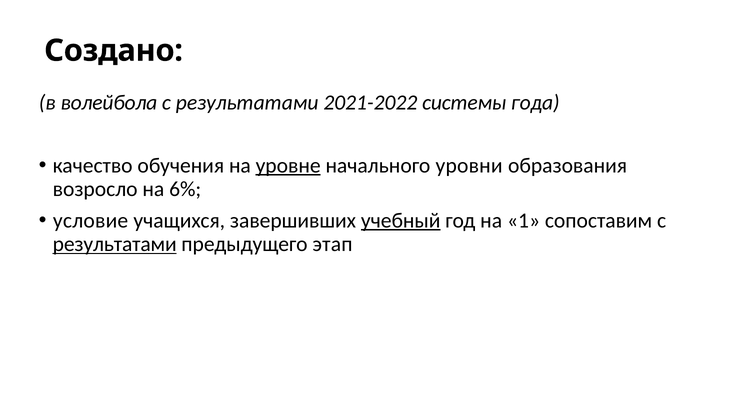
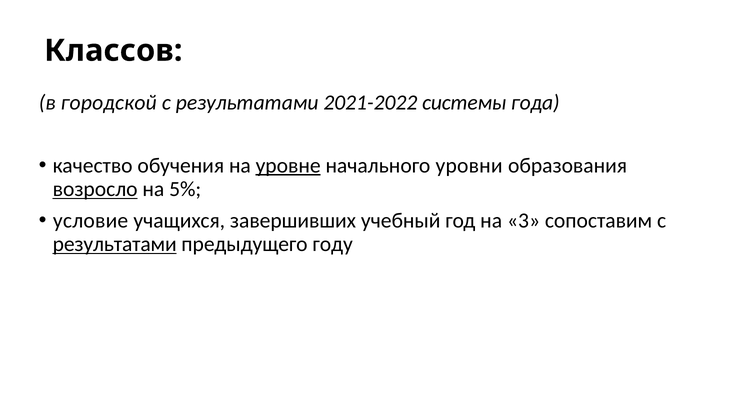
Создано: Создано -> Классов
волейбола: волейбола -> городской
возросло underline: none -> present
6%: 6% -> 5%
учебный underline: present -> none
1: 1 -> 3
этап: этап -> году
